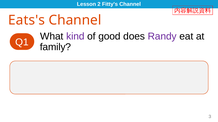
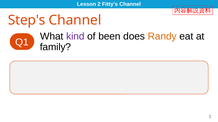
Eats's: Eats's -> Step's
good: good -> been
Randy colour: purple -> orange
